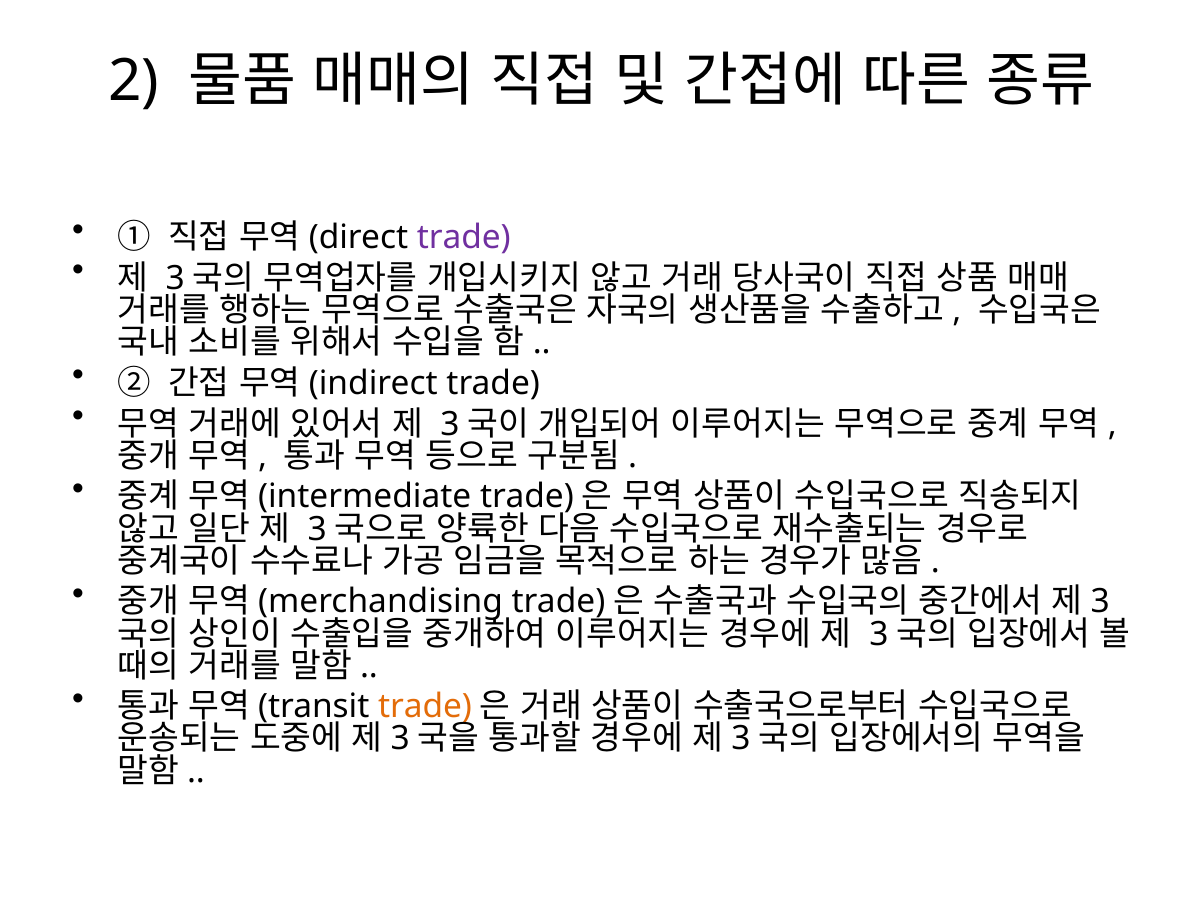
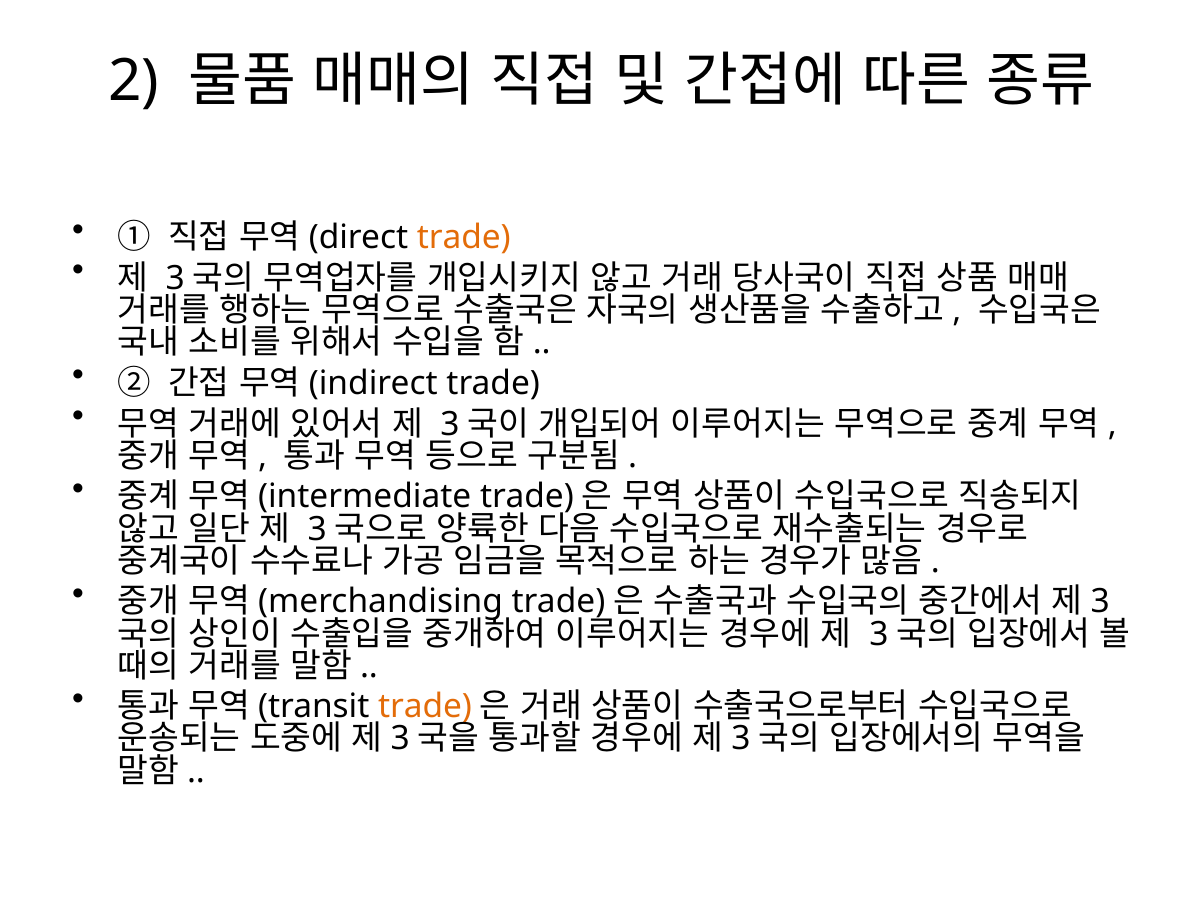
trade at (464, 238) colour: purple -> orange
